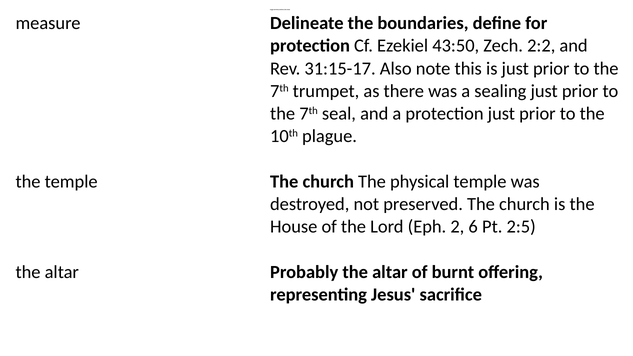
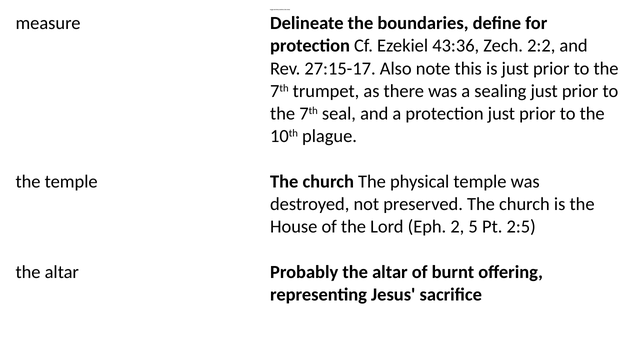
43:50: 43:50 -> 43:36
31:15-17: 31:15-17 -> 27:15-17
6: 6 -> 5
